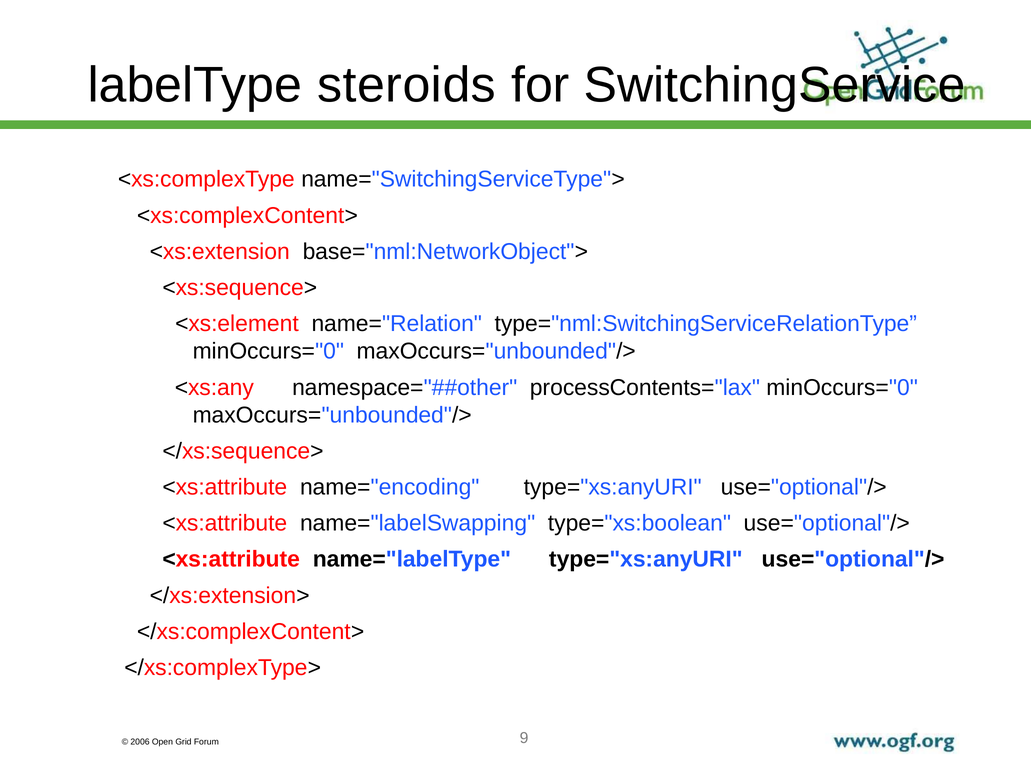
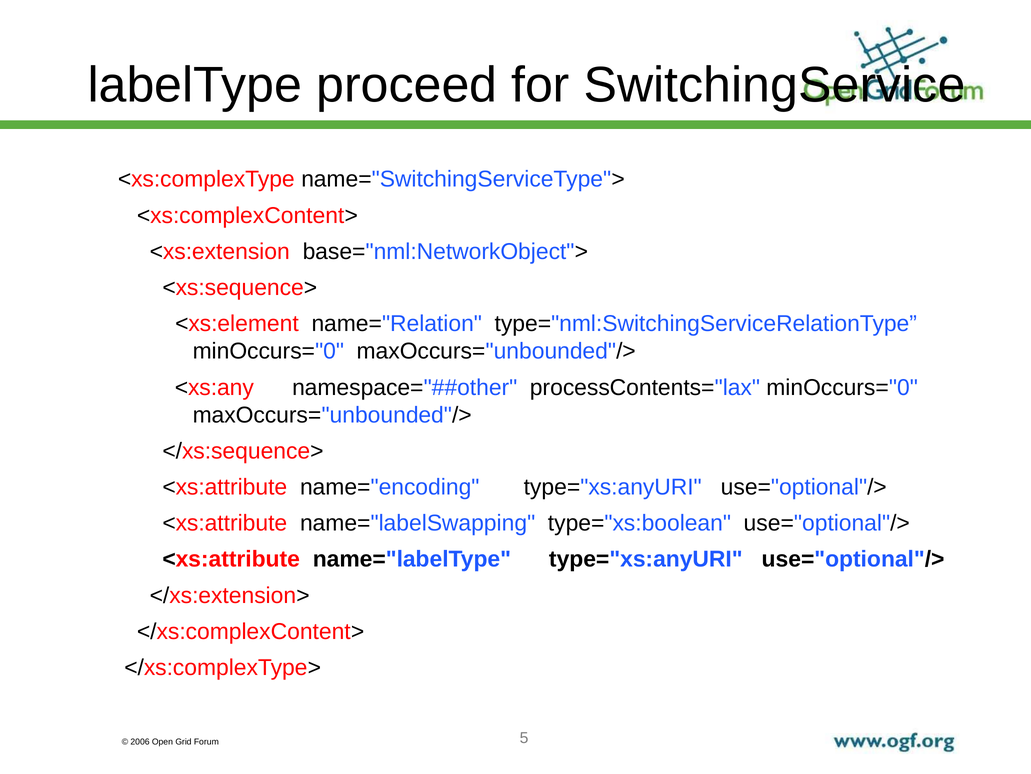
steroids: steroids -> proceed
9: 9 -> 5
